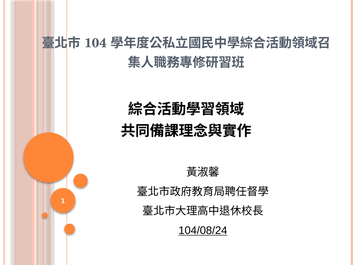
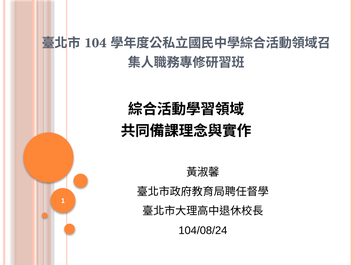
104/08/24 underline: present -> none
